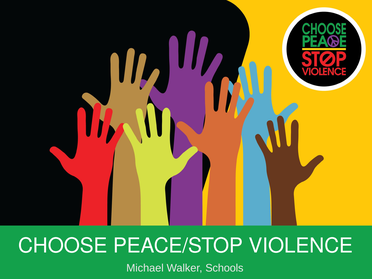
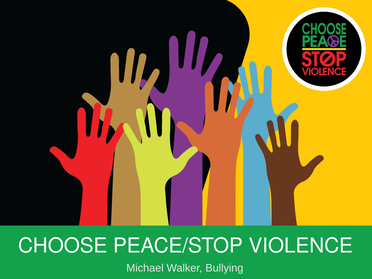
Schools: Schools -> Bullying
